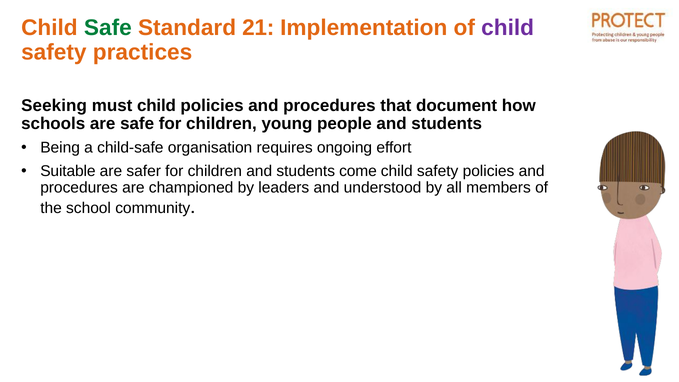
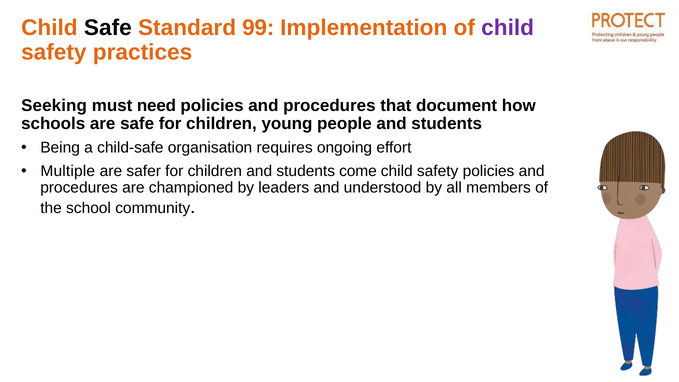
Safe at (108, 28) colour: green -> black
21: 21 -> 99
must child: child -> need
Suitable: Suitable -> Multiple
